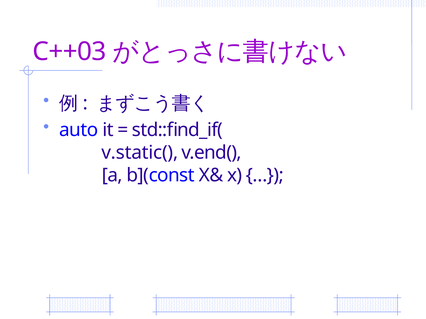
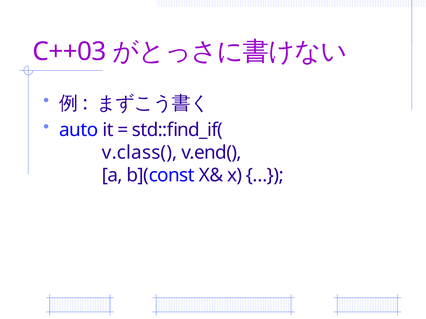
v.static(: v.static( -> v.class(
